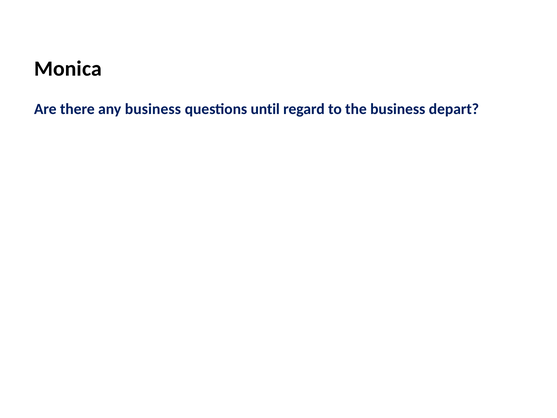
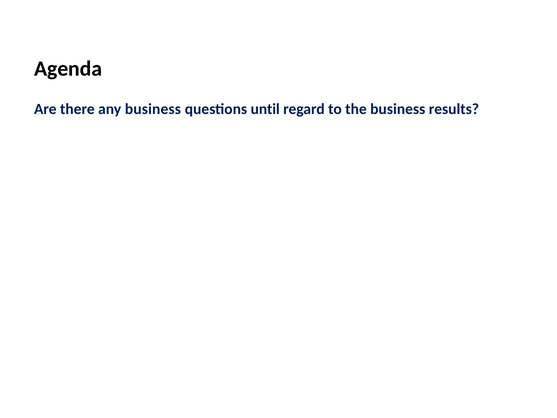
Monica: Monica -> Agenda
depart: depart -> results
